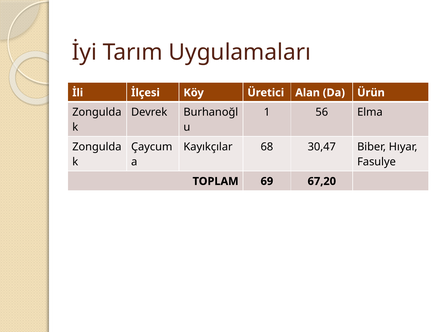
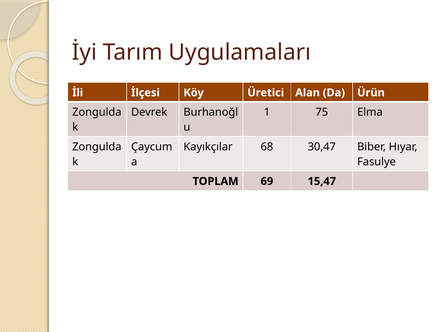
56: 56 -> 75
67,20: 67,20 -> 15,47
